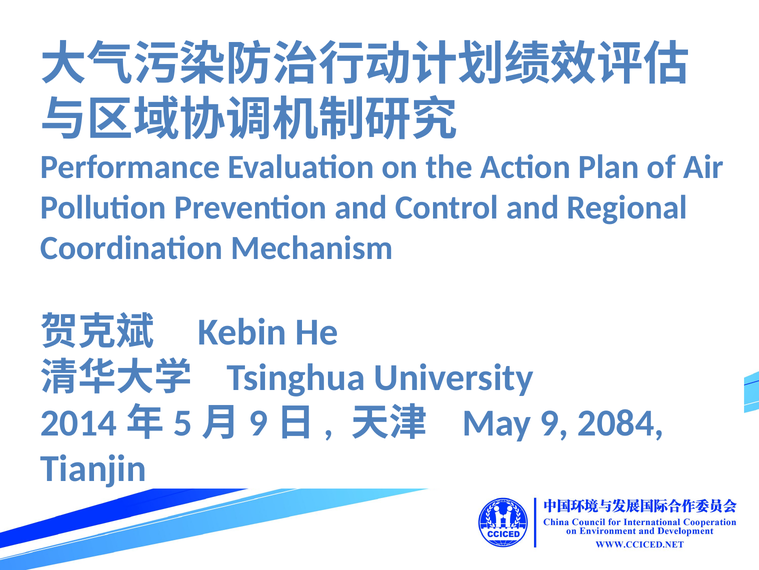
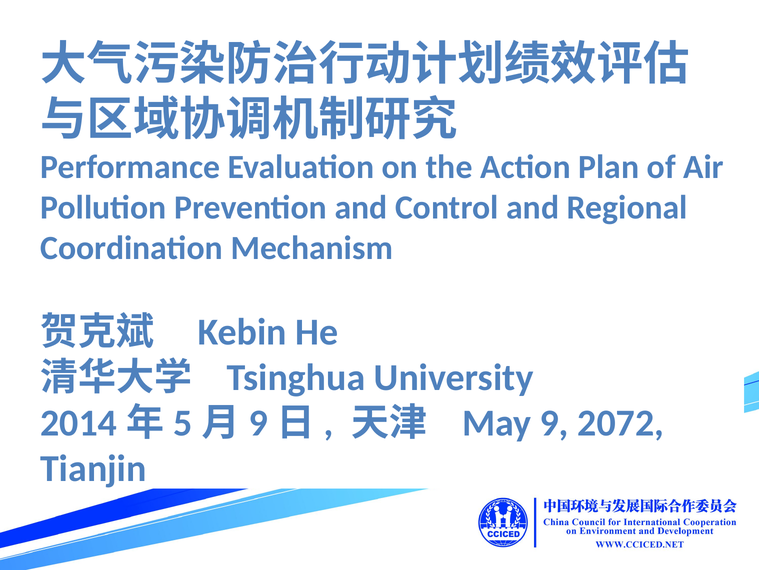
2084: 2084 -> 2072
